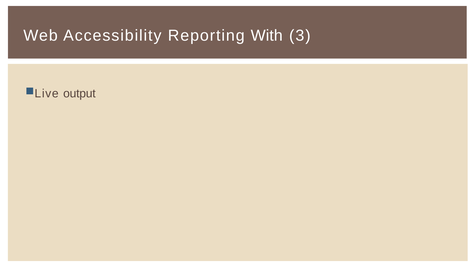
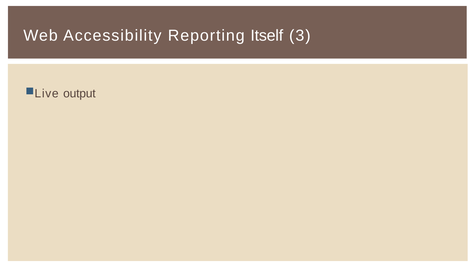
With: With -> Itself
